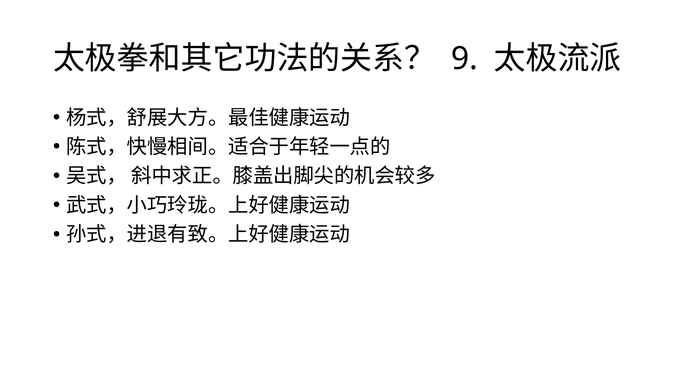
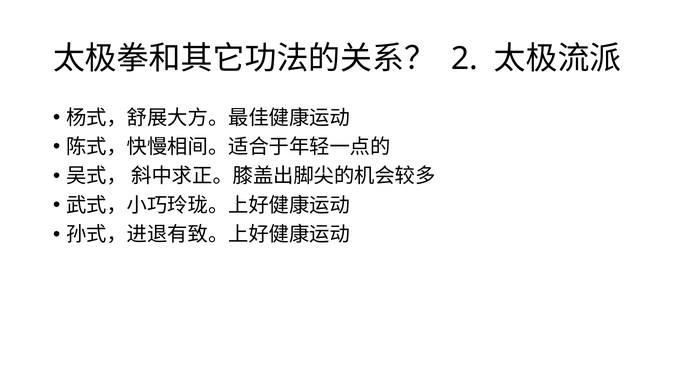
9: 9 -> 2
